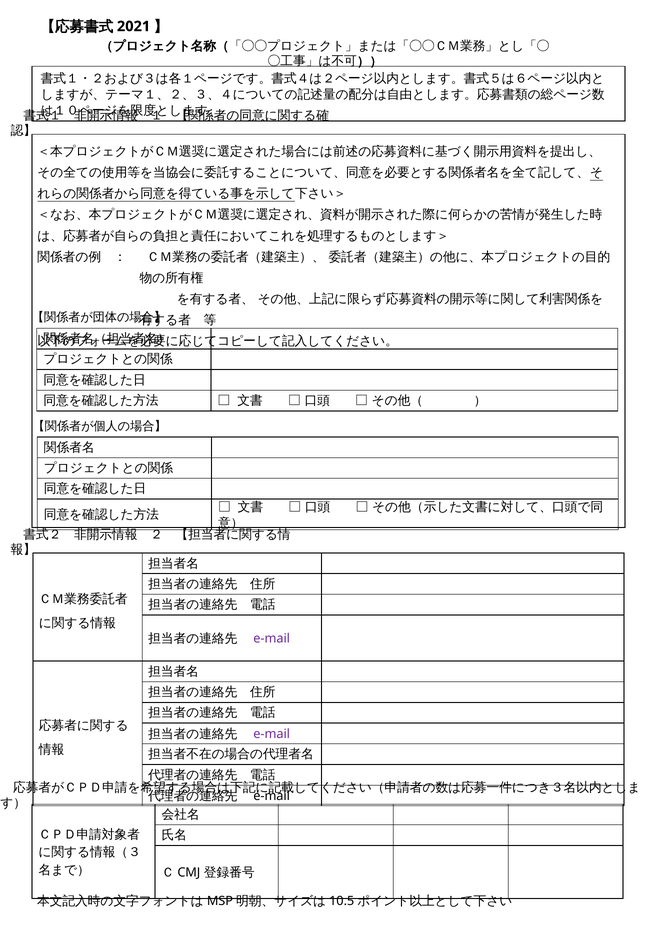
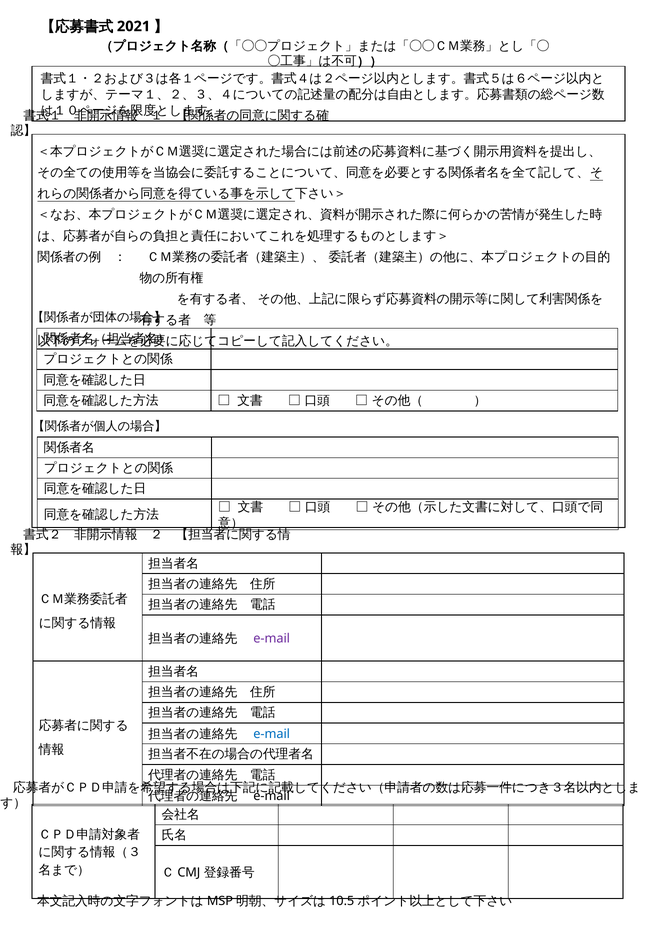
e-mail at (272, 734) colour: purple -> blue
